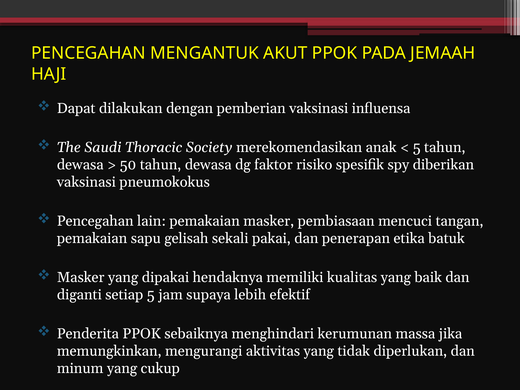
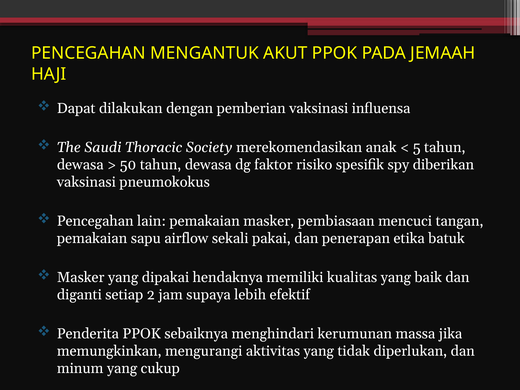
gelisah: gelisah -> airflow
setiap 5: 5 -> 2
